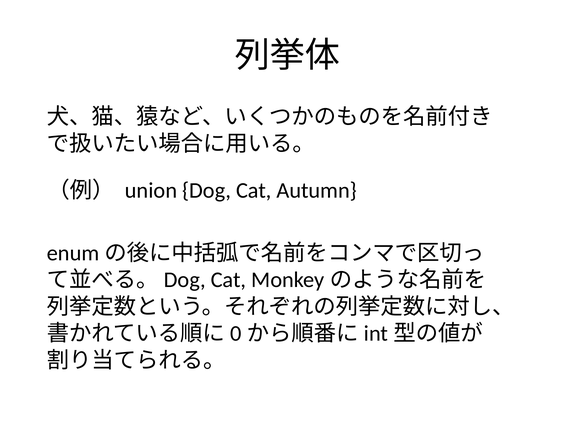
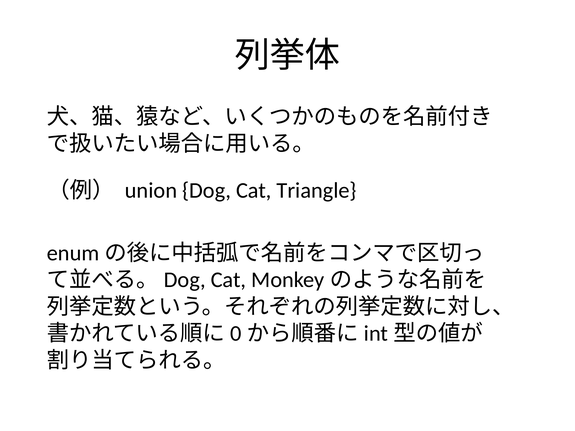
Autumn: Autumn -> Triangle
